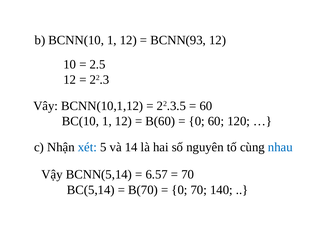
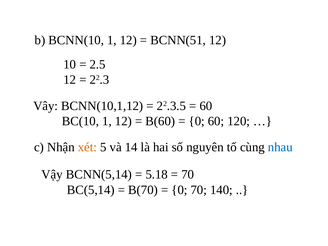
BCNN(93: BCNN(93 -> BCNN(51
xét colour: blue -> orange
6.57: 6.57 -> 5.18
